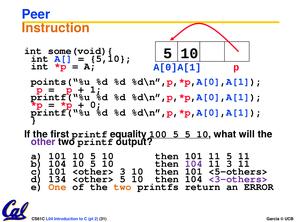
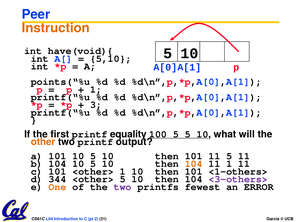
some(void){: some(void){ -> have(void){
0: 0 -> 3
other colour: purple -> orange
104 at (194, 164) colour: purple -> orange
11 3: 3 -> 1
<other> 3: 3 -> 1
<5-others>: <5-others> -> <1-others>
134: 134 -> 344
two at (123, 187) colour: orange -> purple
return: return -> fewest
